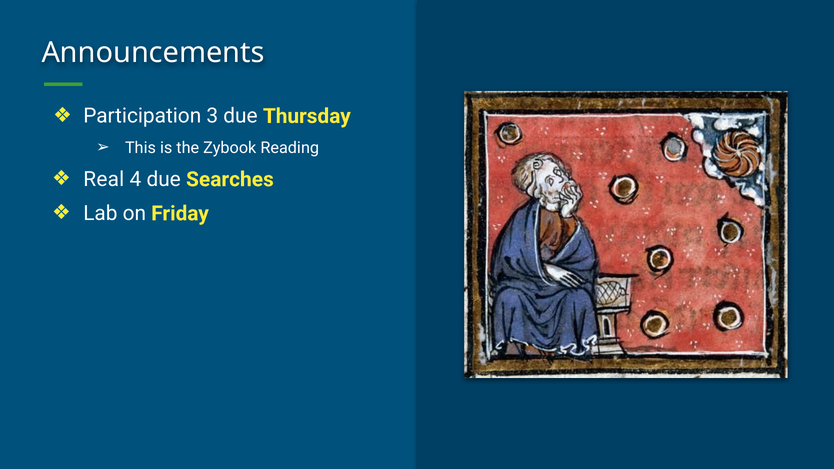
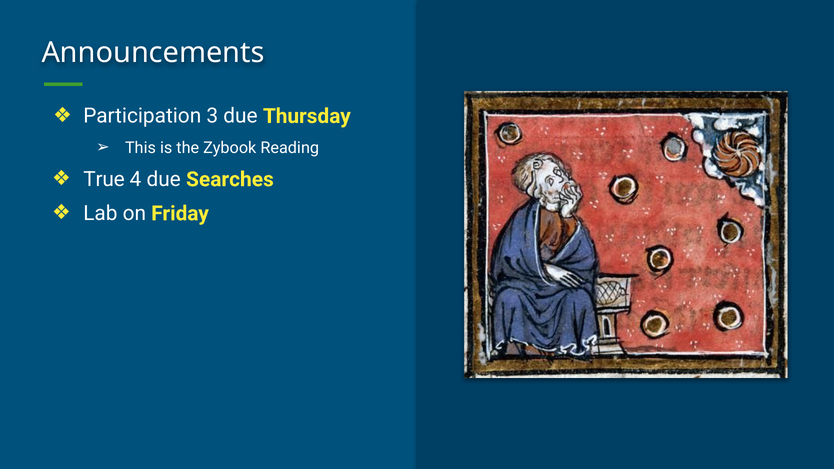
Real: Real -> True
